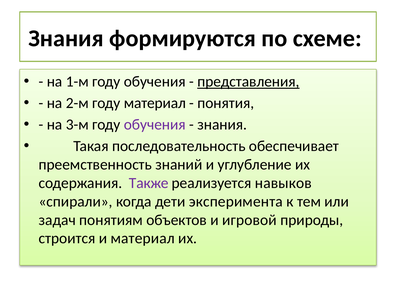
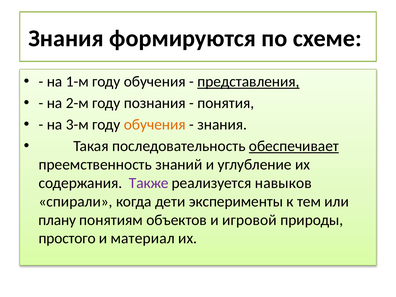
году материал: материал -> познания
обучения at (155, 125) colour: purple -> orange
обеспечивает underline: none -> present
эксперимента: эксперимента -> эксперименты
задач: задач -> плану
строится: строится -> простого
